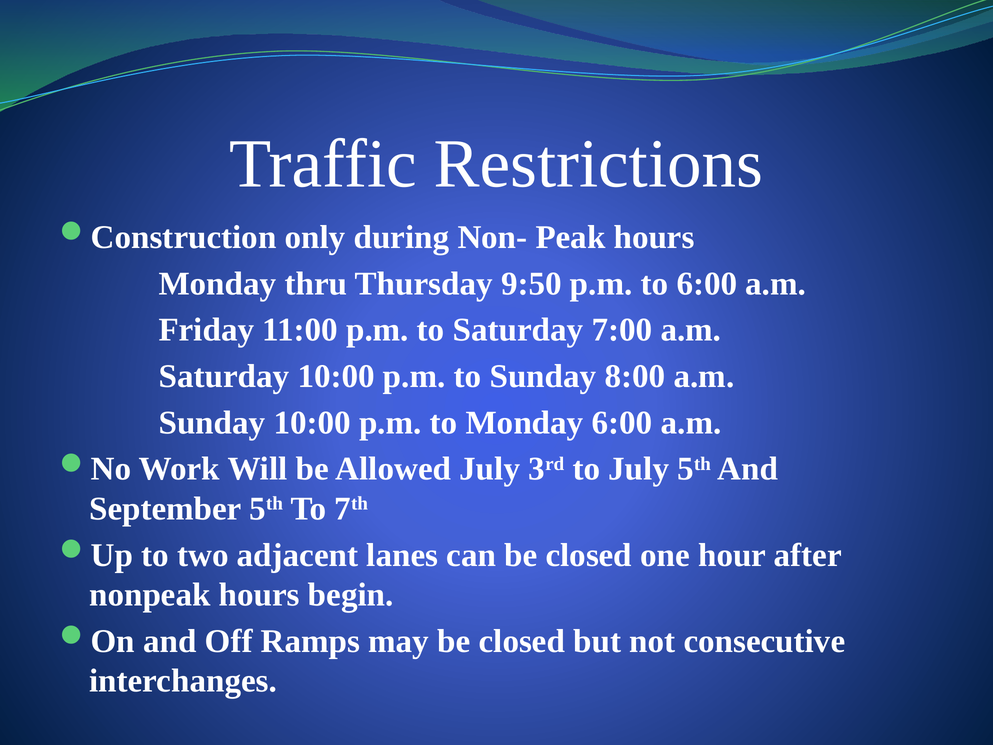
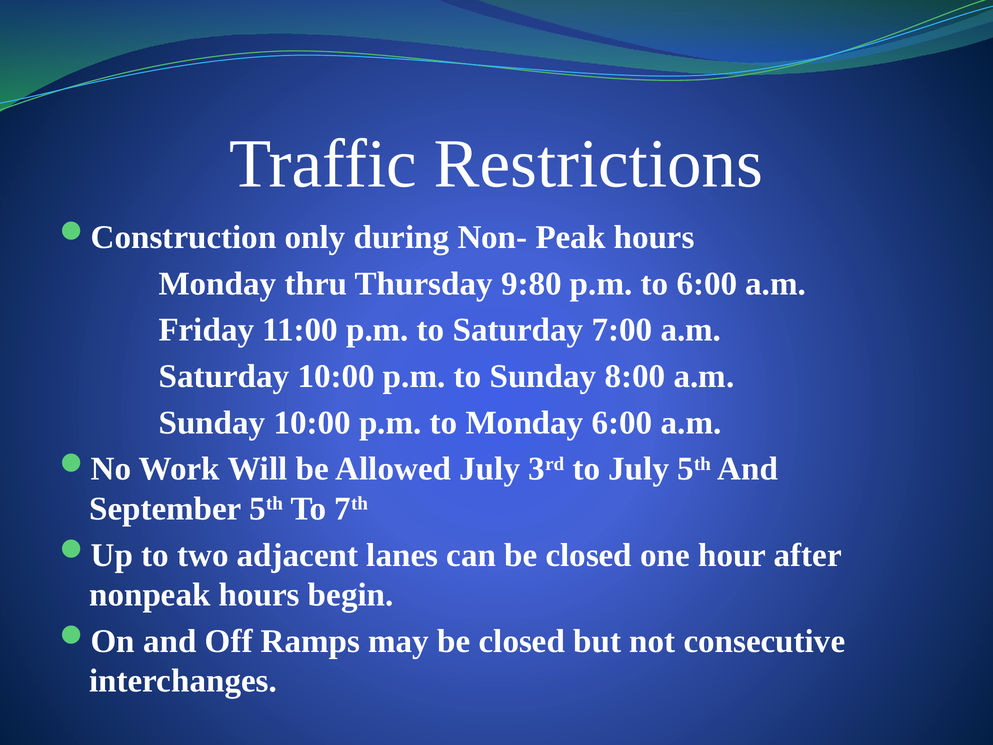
9:50: 9:50 -> 9:80
